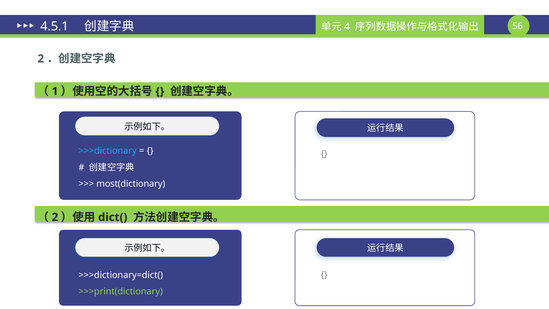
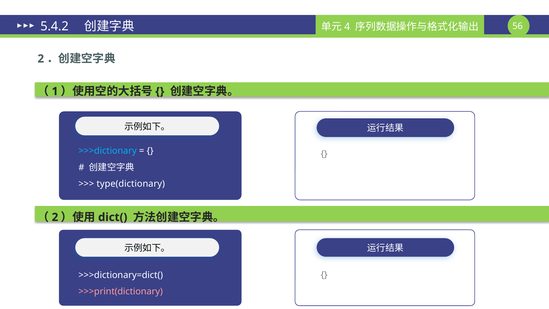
4.5.1: 4.5.1 -> 5.4.2
most(dictionary: most(dictionary -> type(dictionary
>>>print(dictionary colour: light green -> pink
